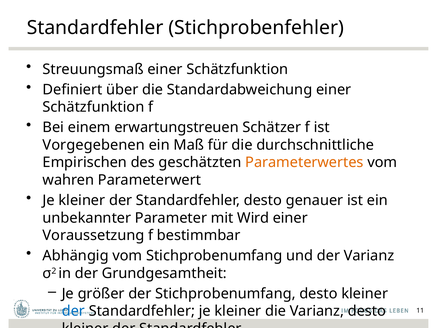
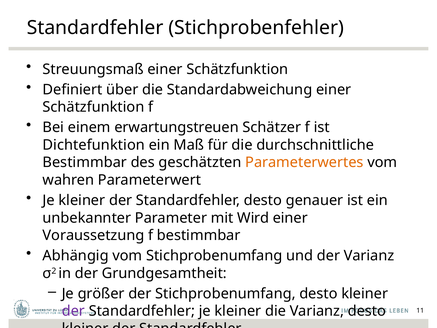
Vorgegebenen: Vorgegebenen -> Dichtefunktion
Empirischen at (85, 162): Empirischen -> Bestimmbar
der at (73, 311) colour: blue -> purple
